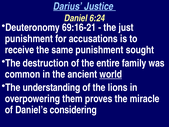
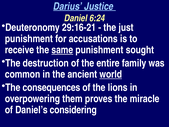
69:16-21: 69:16-21 -> 29:16-21
same underline: none -> present
understanding: understanding -> consequences
